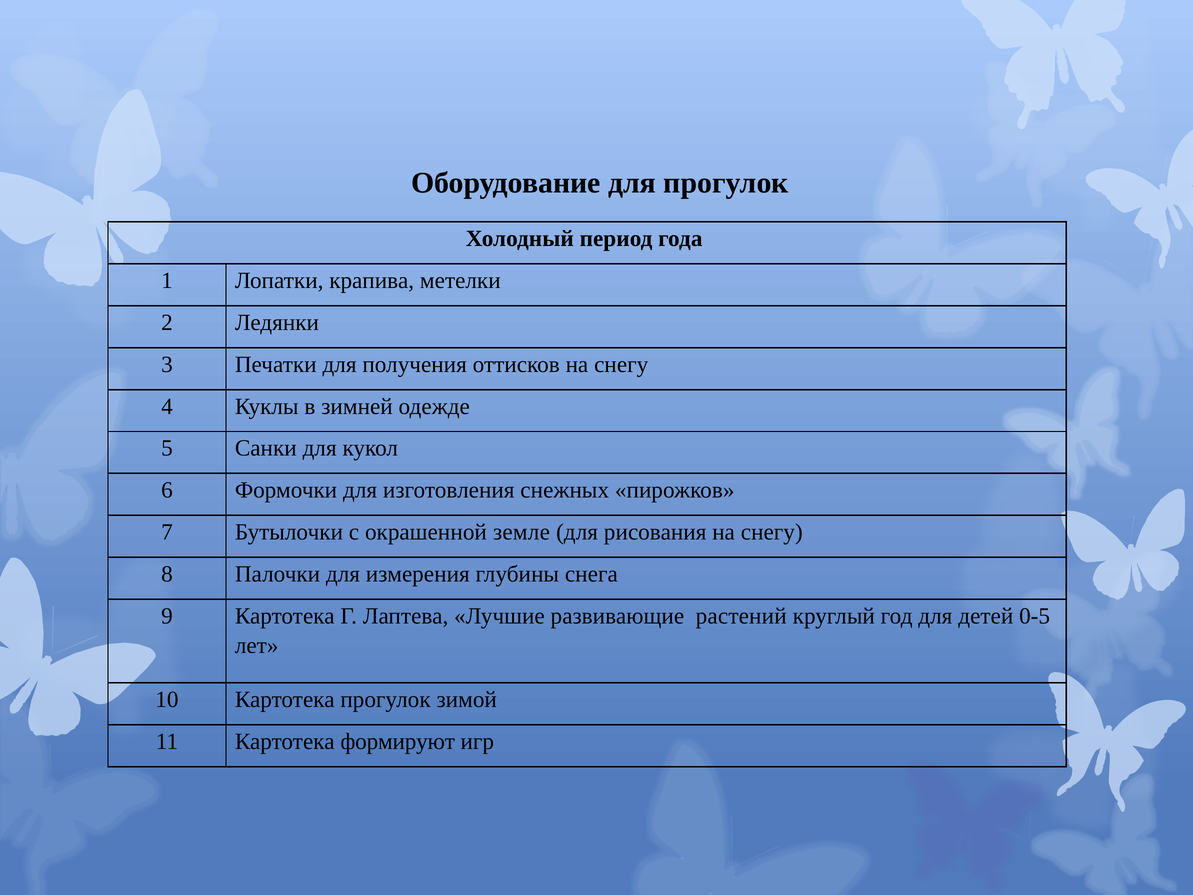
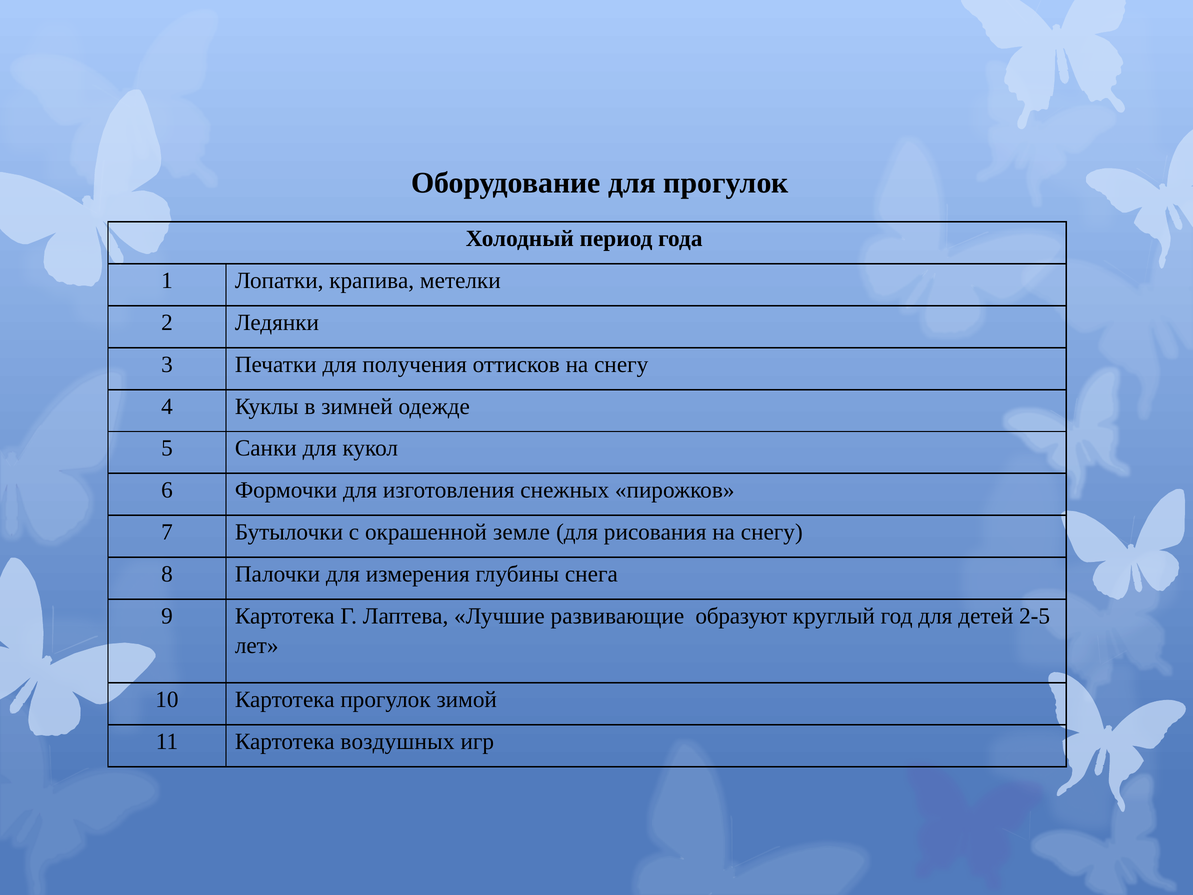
растений: растений -> образуют
0-5: 0-5 -> 2-5
формируют: формируют -> воздушных
